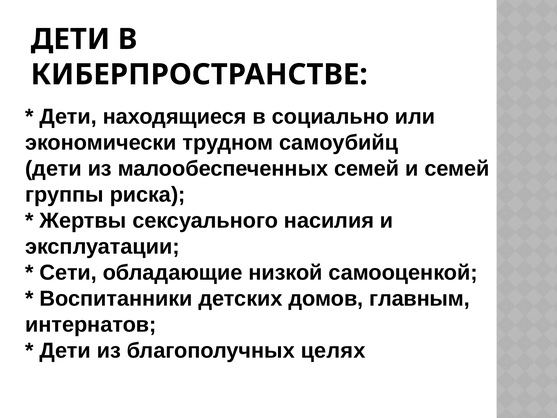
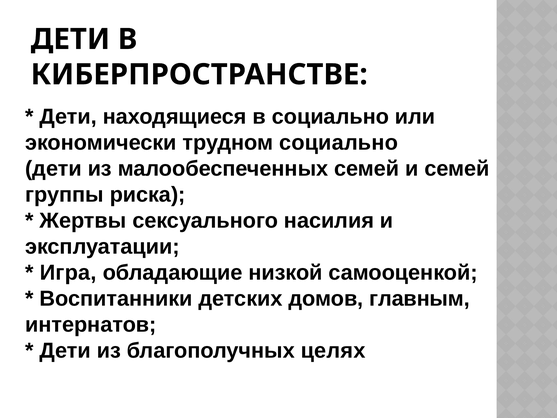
трудном самоубийц: самоубийц -> социально
Сети: Сети -> Игра
